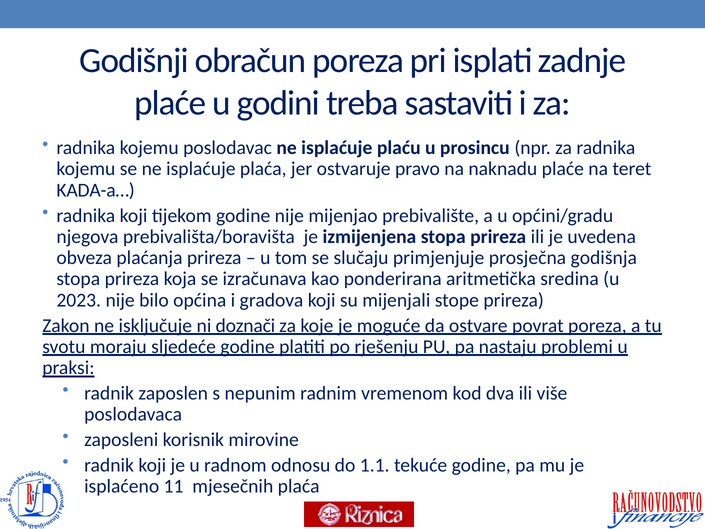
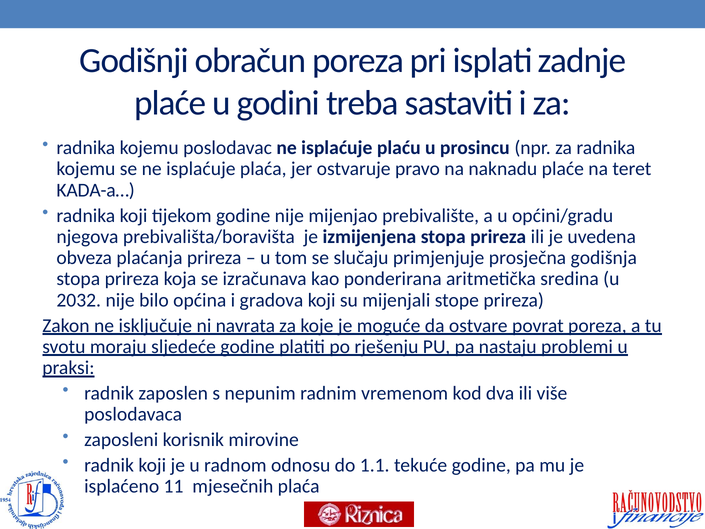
2023: 2023 -> 2032
doznači: doznači -> navrata
